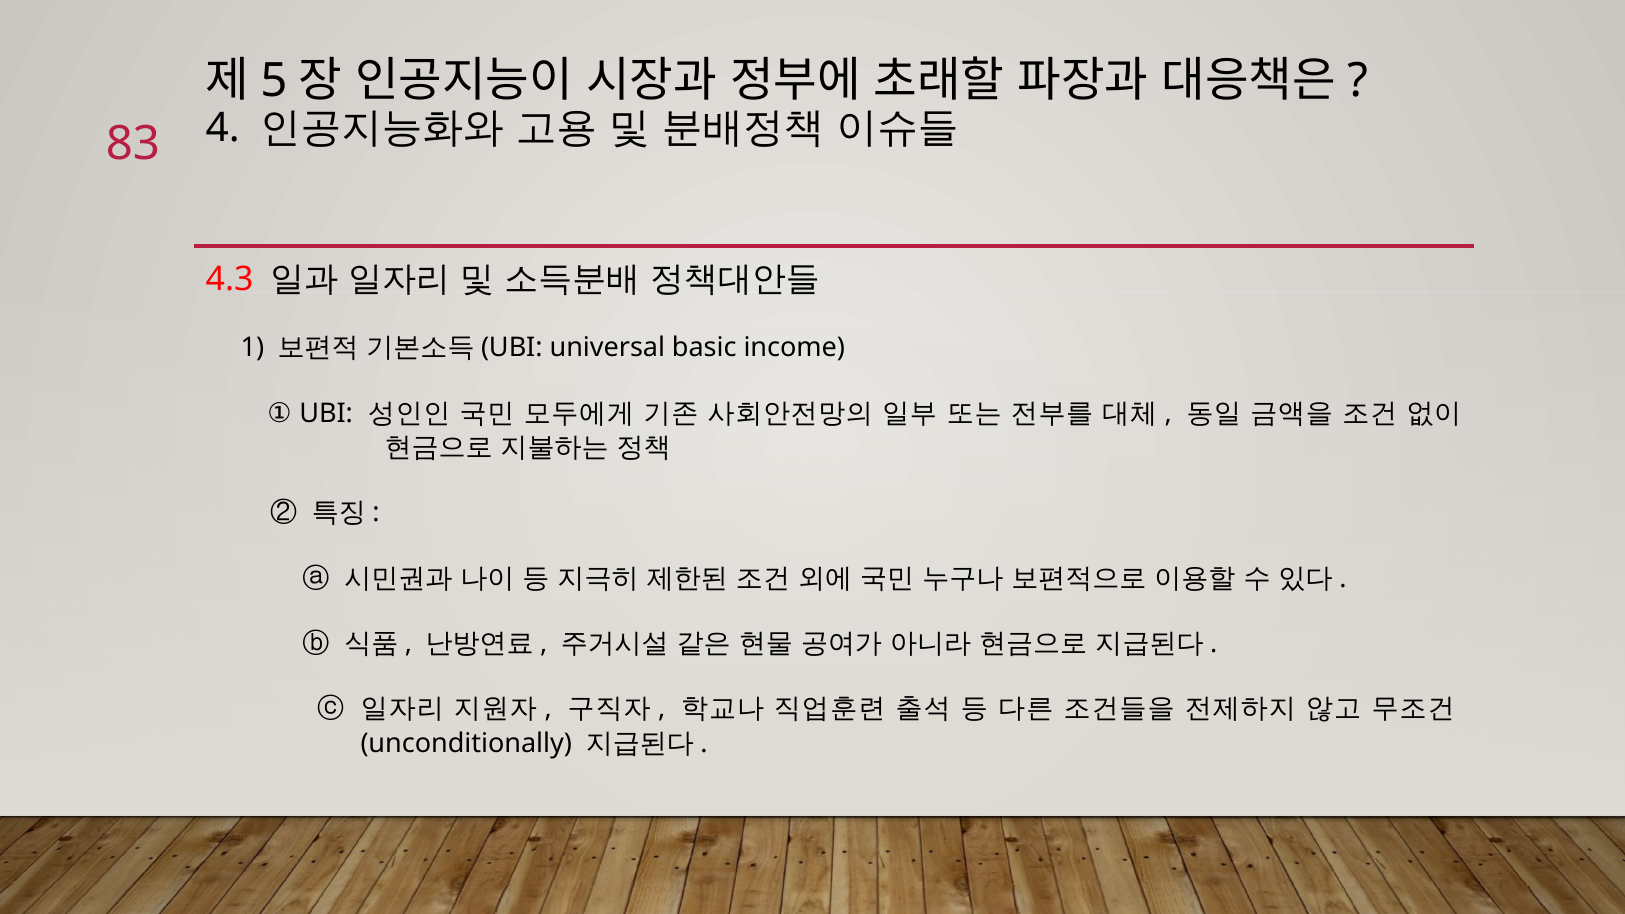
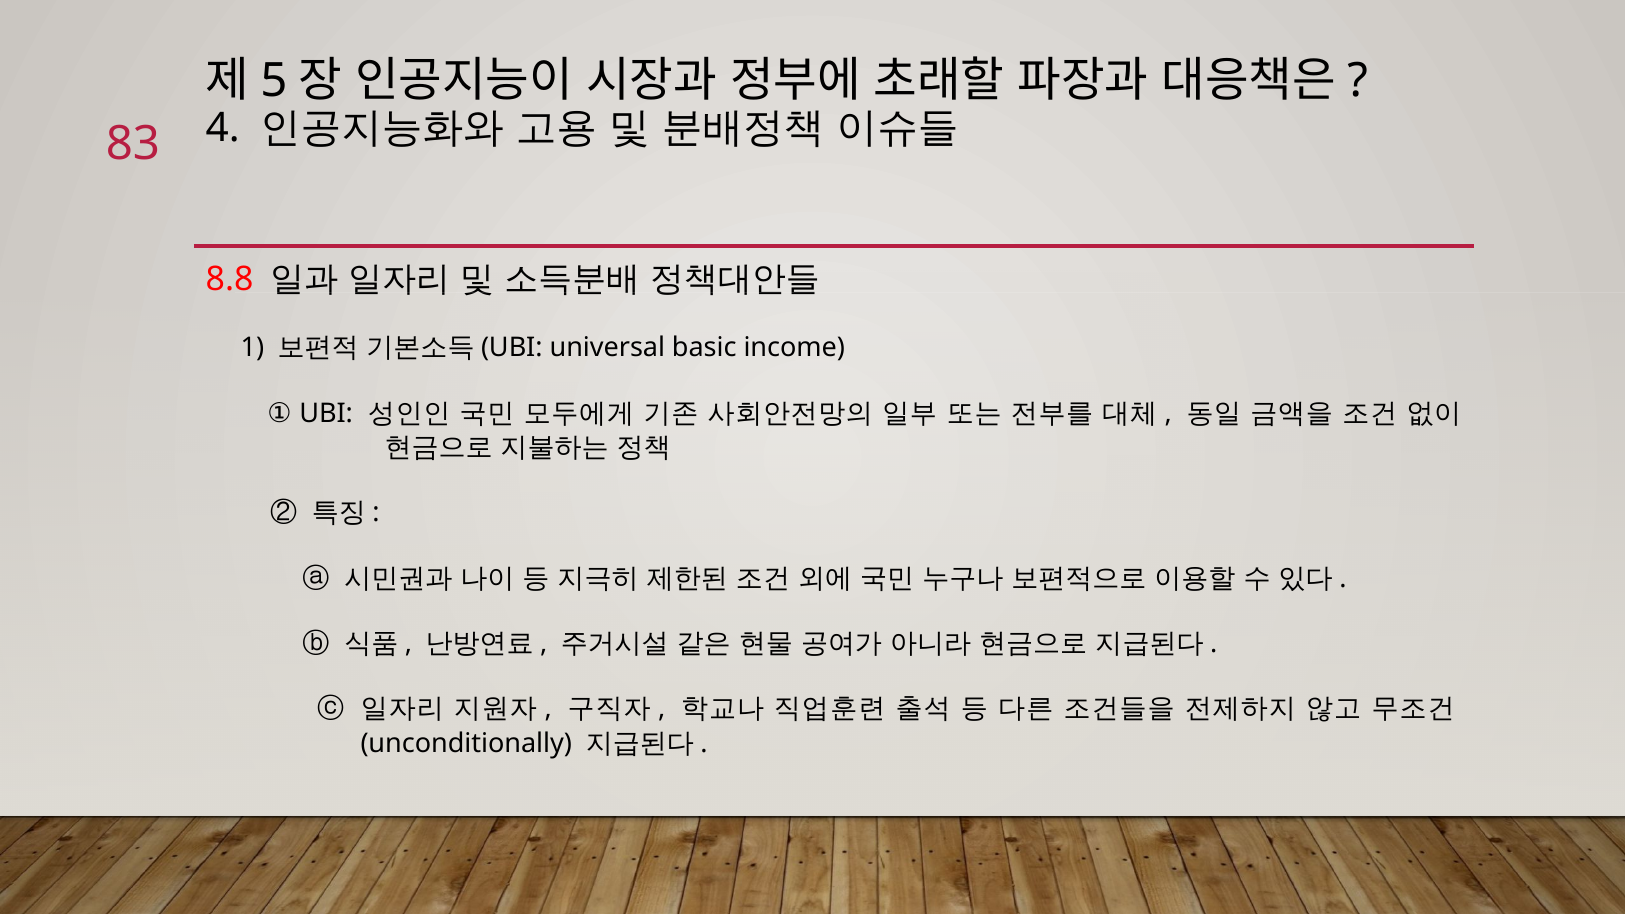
4.3: 4.3 -> 8.8
